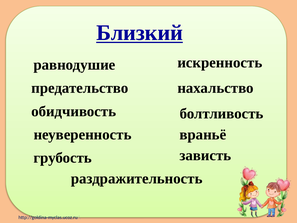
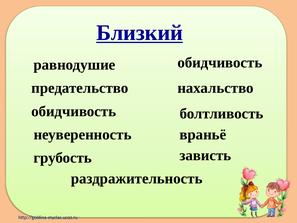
искренность at (220, 62): искренность -> обидчивость
